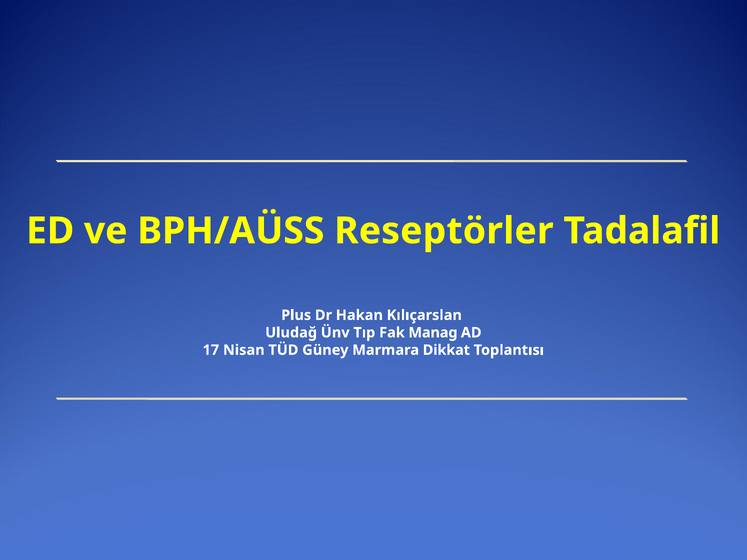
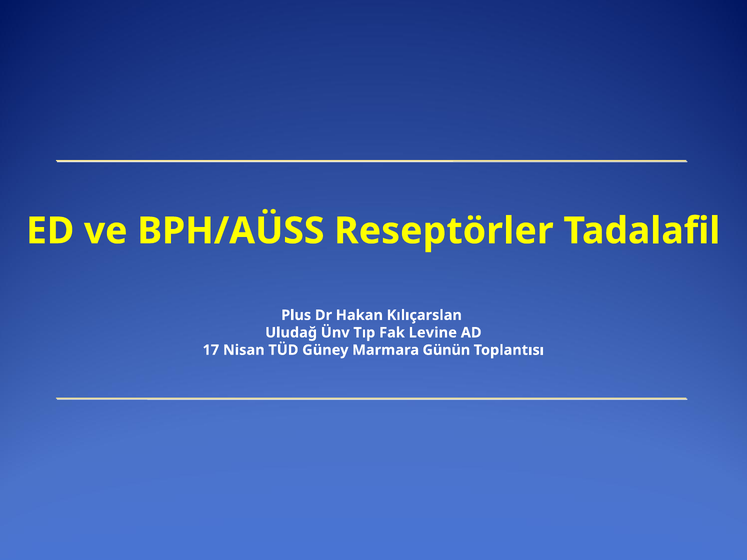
Manag: Manag -> Levine
Dikkat: Dikkat -> Günün
